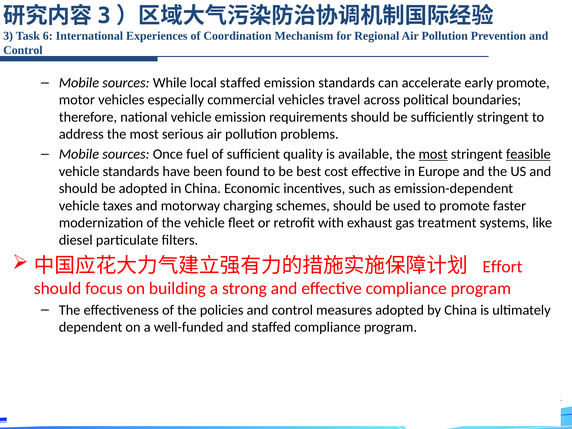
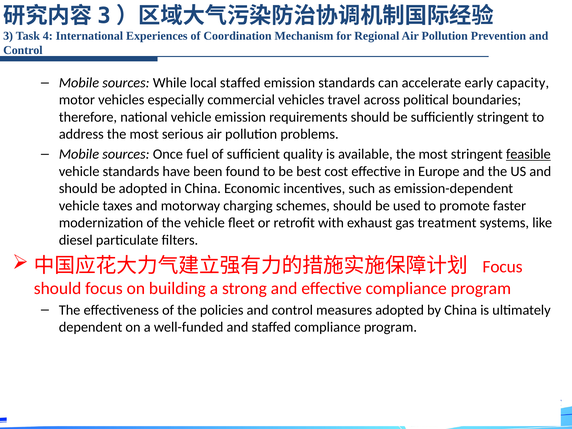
6: 6 -> 4
early promote: promote -> capacity
most at (433, 154) underline: present -> none
Effort at (502, 267): Effort -> Focus
